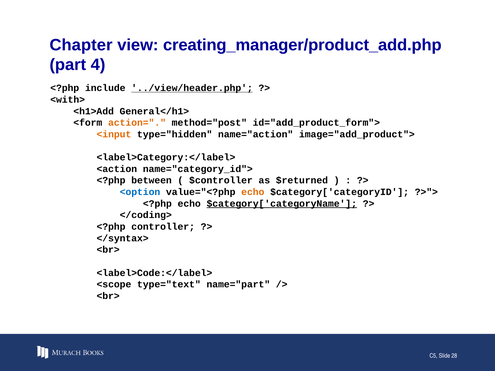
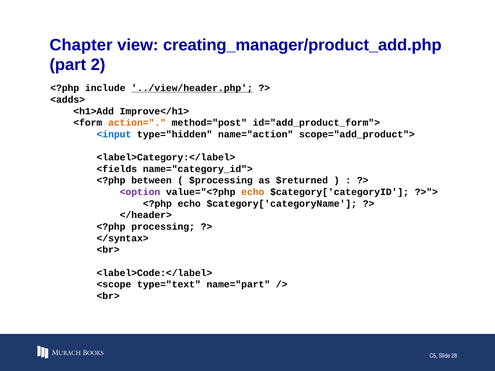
4: 4 -> 2
<with>: <with> -> <adds>
General</h1>: General</h1> -> Improve</h1>
<input colour: orange -> blue
image="add_product">: image="add_product"> -> scope="add_product">
<action: <action -> <fields
$controller: $controller -> $processing
<option colour: blue -> purple
$category['categoryName underline: present -> none
</coding>: </coding> -> </header>
controller: controller -> processing
